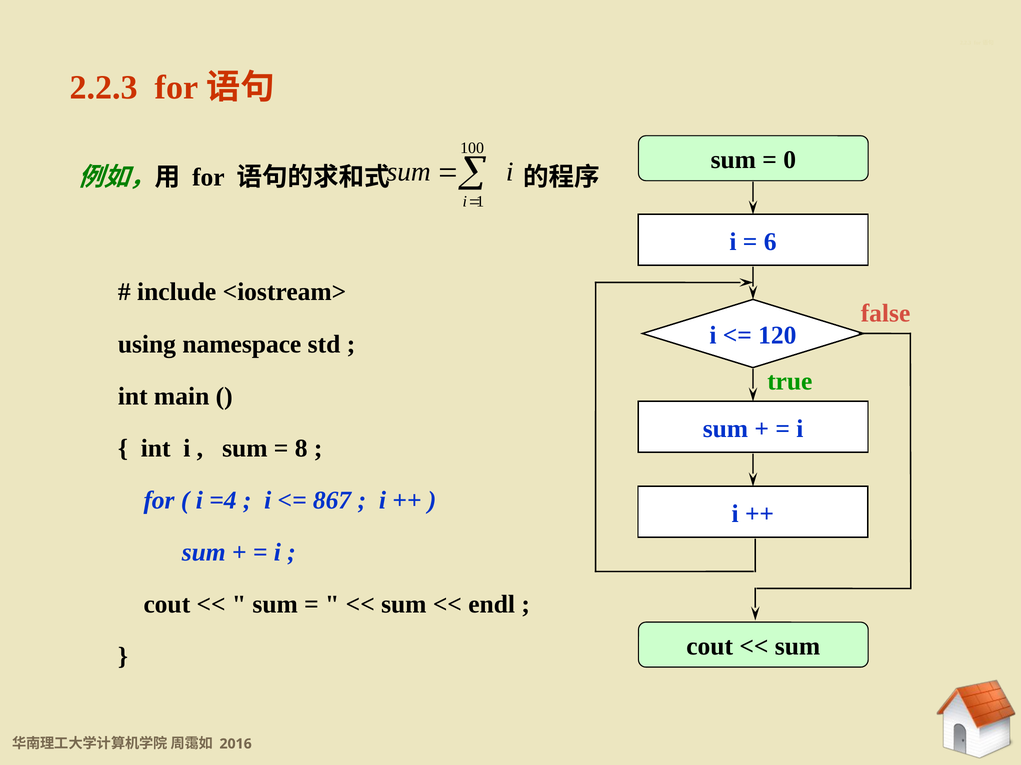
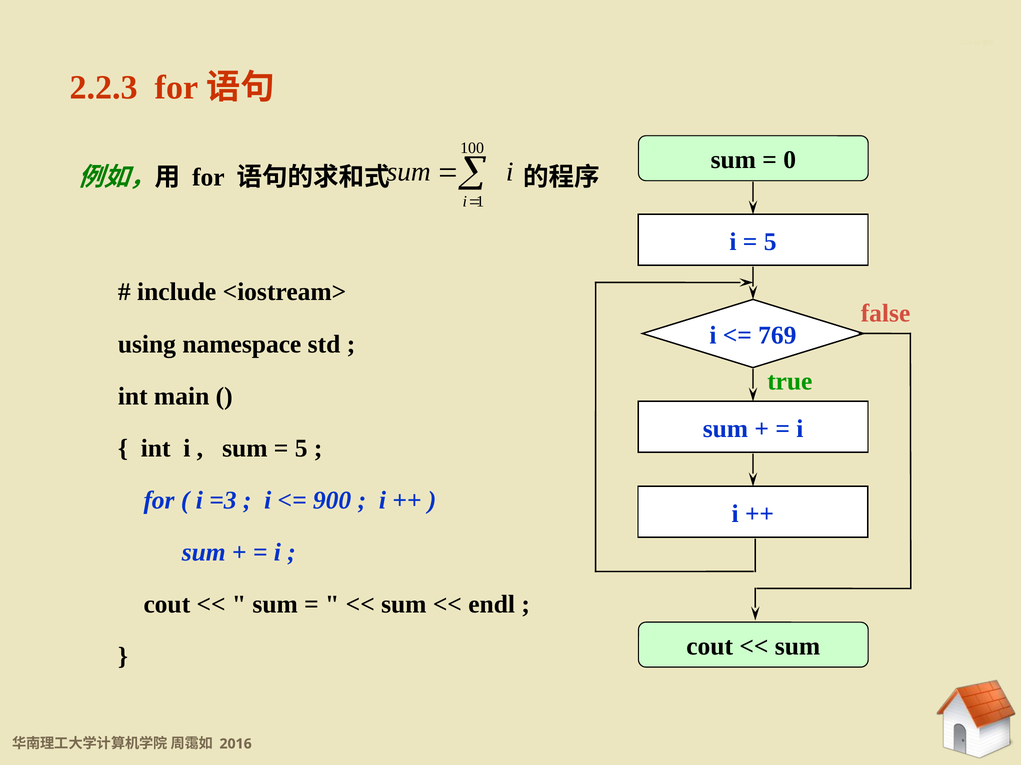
6 at (770, 242): 6 -> 5
120: 120 -> 769
8 at (301, 449): 8 -> 5
=4: =4 -> =3
867: 867 -> 900
